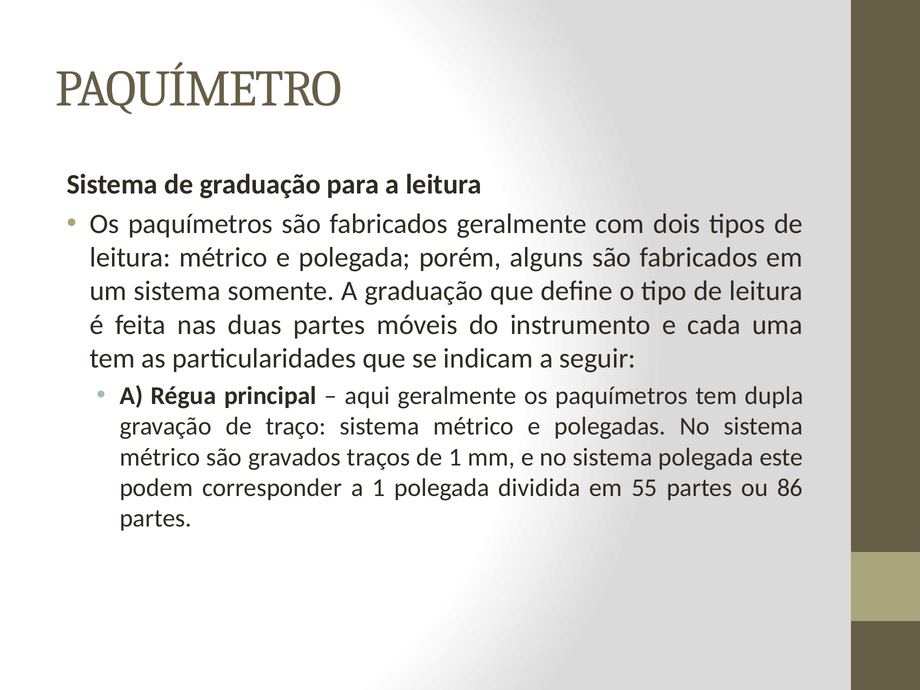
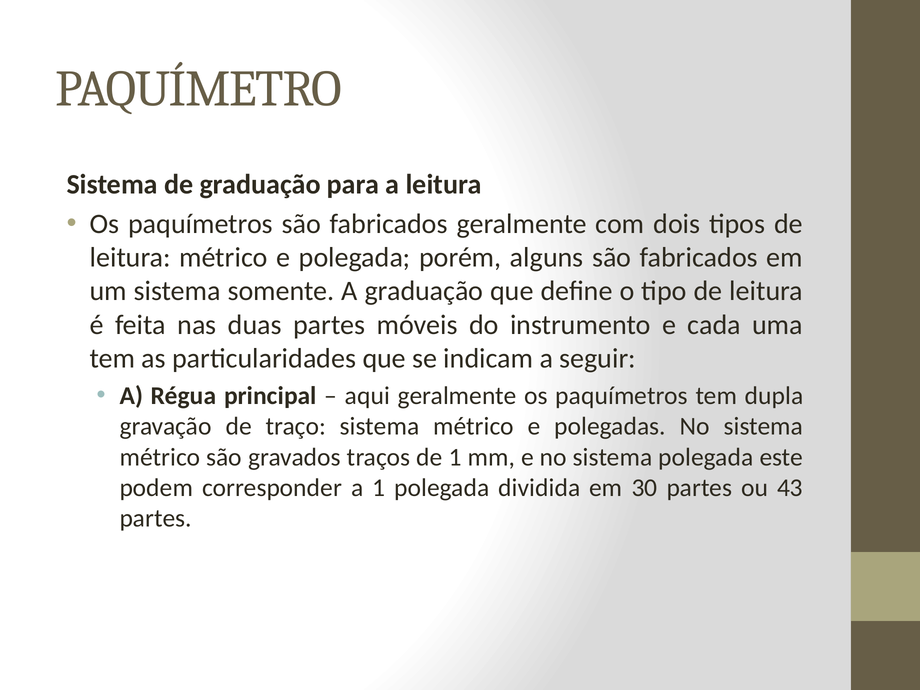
55: 55 -> 30
86: 86 -> 43
